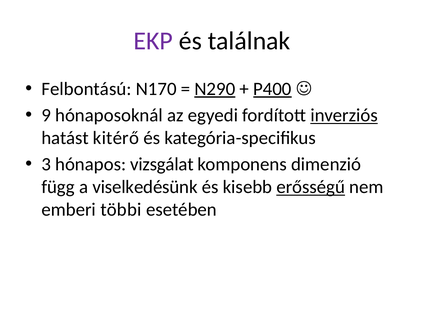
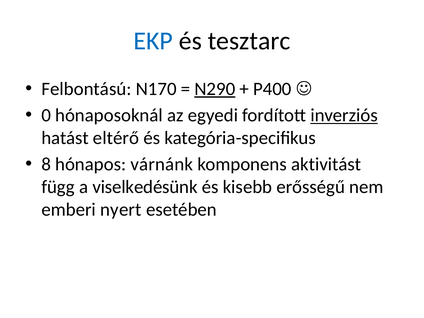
EKP colour: purple -> blue
találnak: találnak -> tesztarc
P400 underline: present -> none
9: 9 -> 0
kitérő: kitérő -> eltérő
3: 3 -> 8
vizsgálat: vizsgálat -> várnánk
dimenzió: dimenzió -> aktivitást
erősségű underline: present -> none
többi: többi -> nyert
